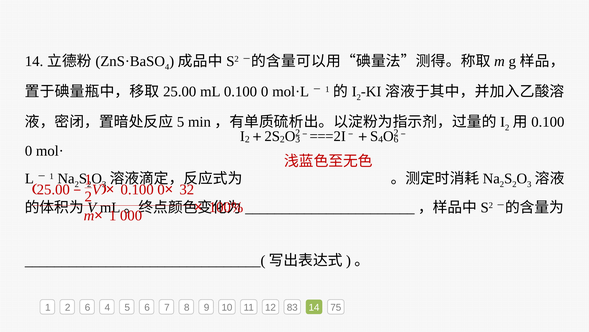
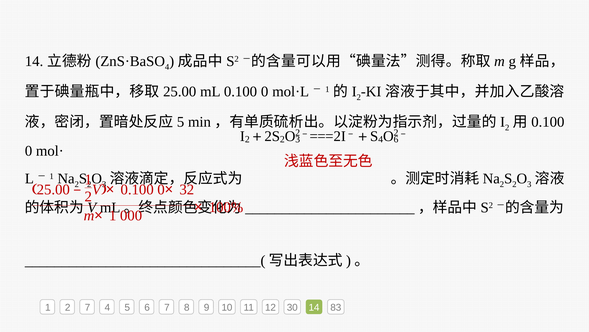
2 6: 6 -> 7
83: 83 -> 30
75: 75 -> 83
